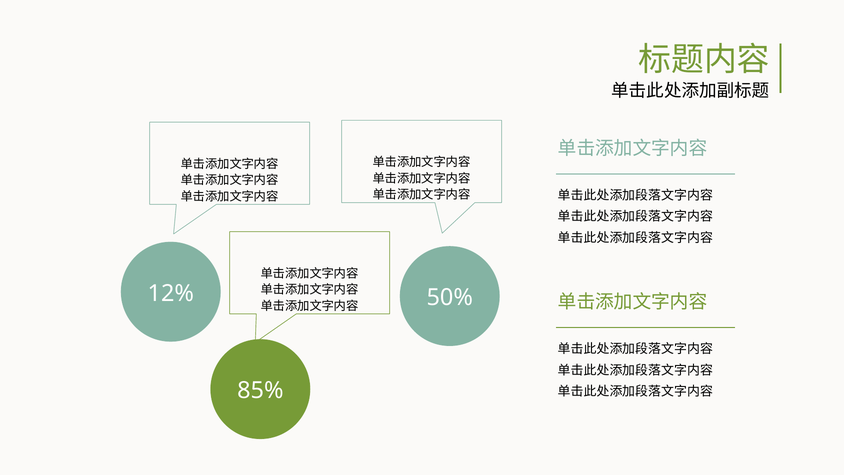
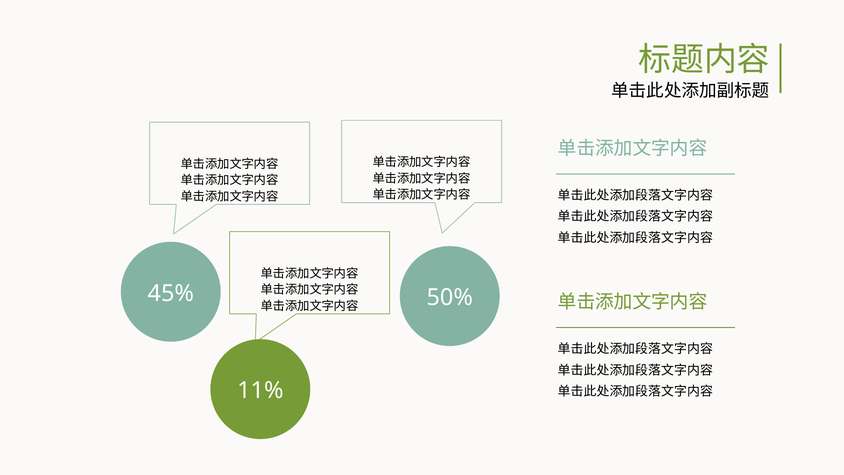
12%: 12% -> 45%
85%: 85% -> 11%
